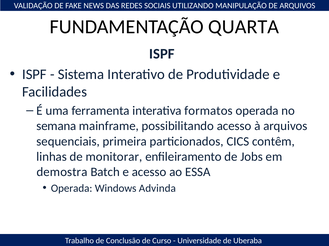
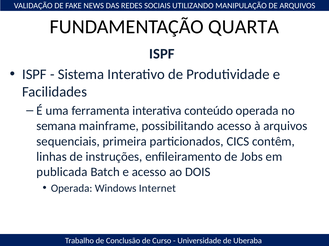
formatos: formatos -> conteúdo
monitorar: monitorar -> instruções
demostra: demostra -> publicada
ESSA: ESSA -> DOIS
Advinda: Advinda -> Internet
